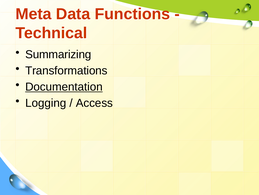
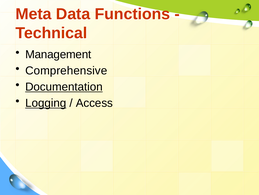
Summarizing: Summarizing -> Management
Transformations: Transformations -> Comprehensive
Logging underline: none -> present
